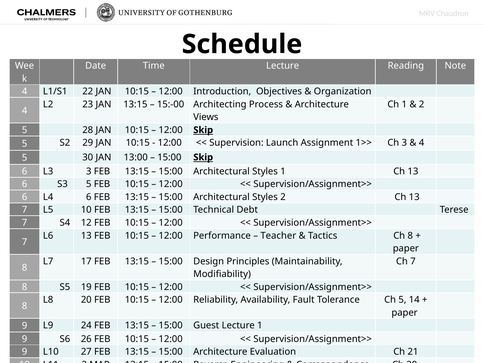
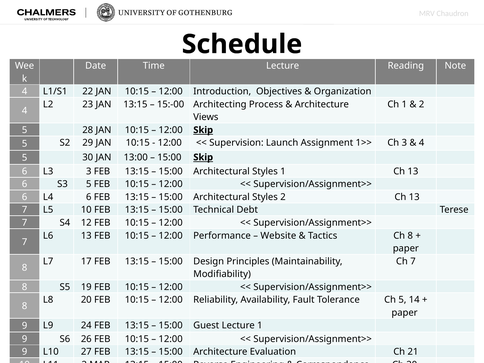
Teacher: Teacher -> Website
